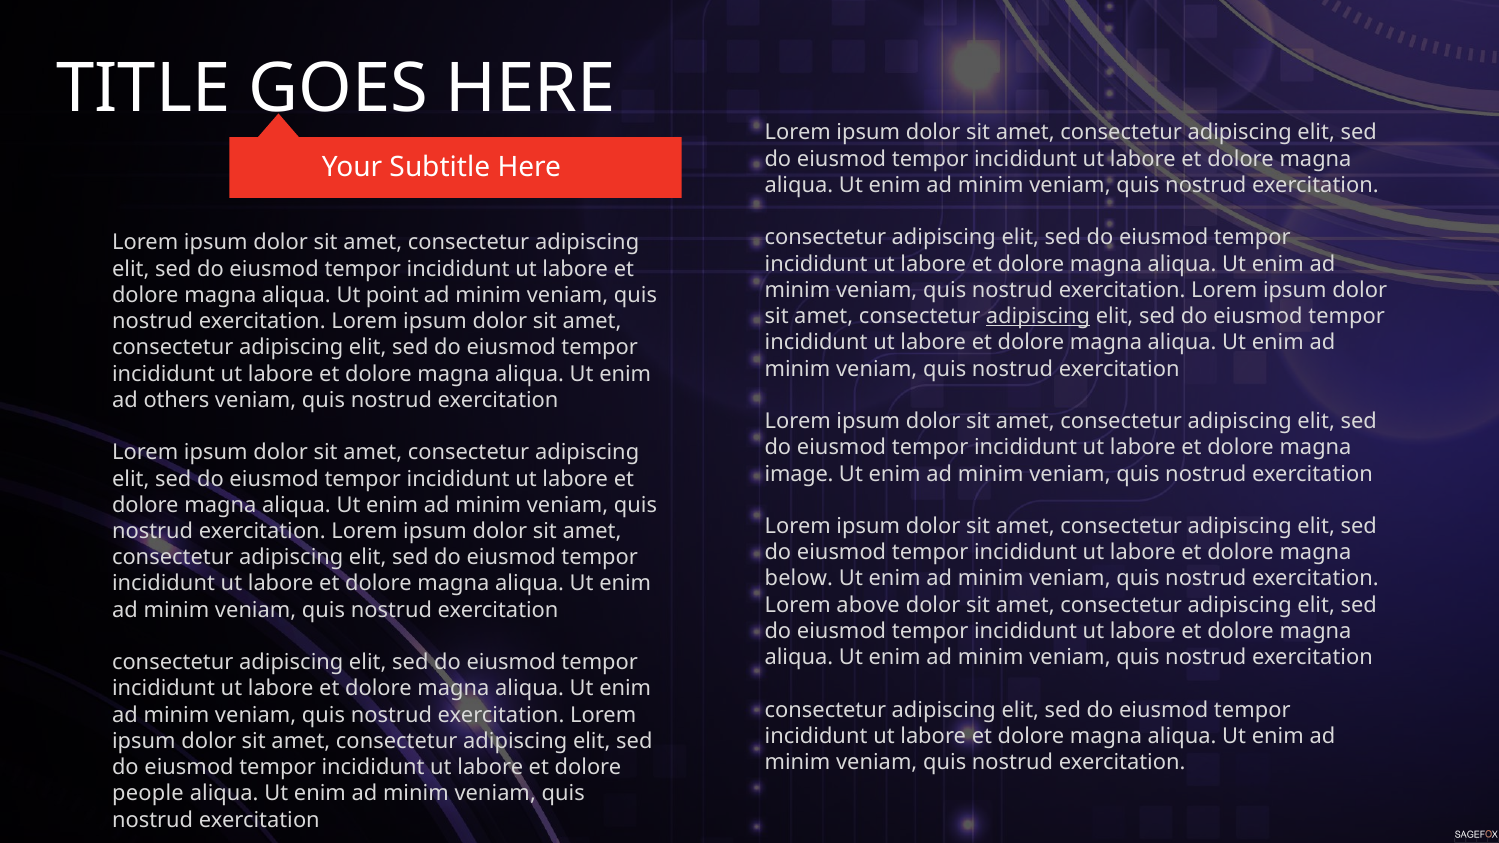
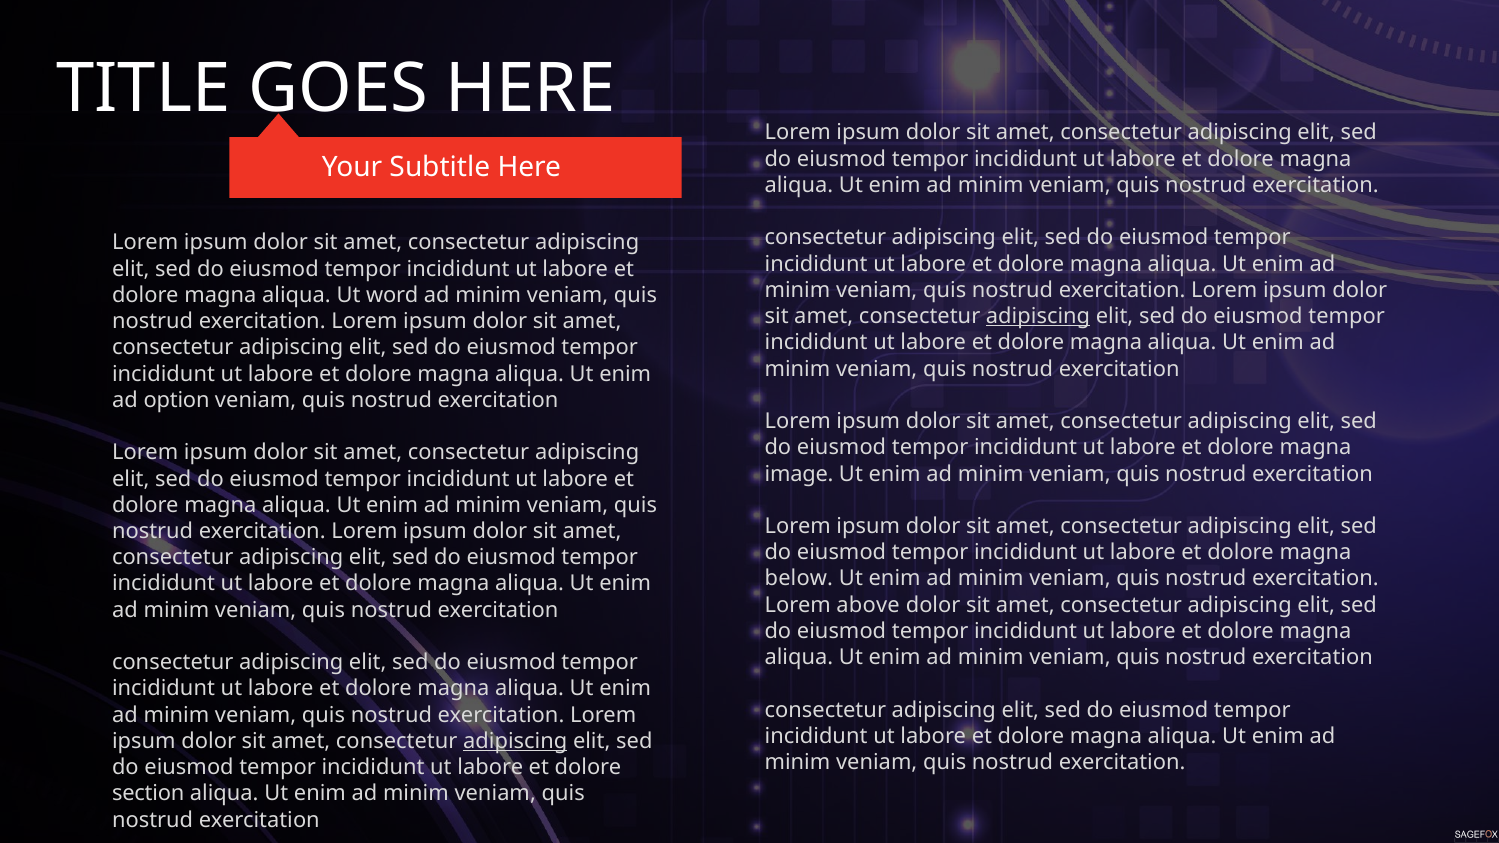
point: point -> word
others: others -> option
adipiscing at (515, 741) underline: none -> present
people: people -> section
